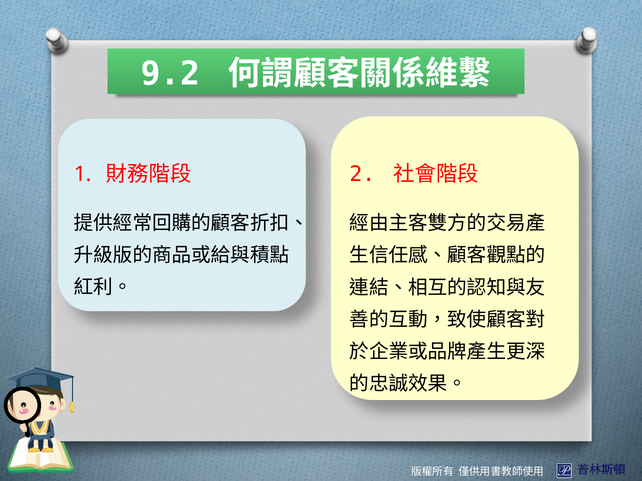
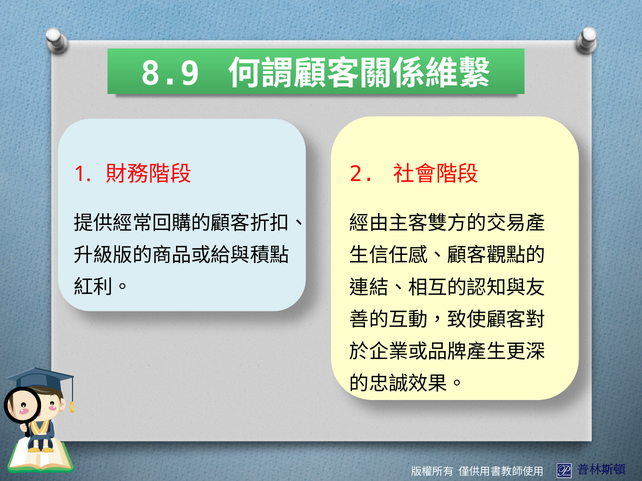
9.2: 9.2 -> 8.9
